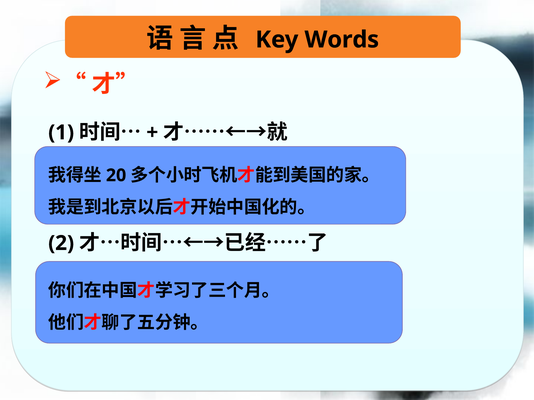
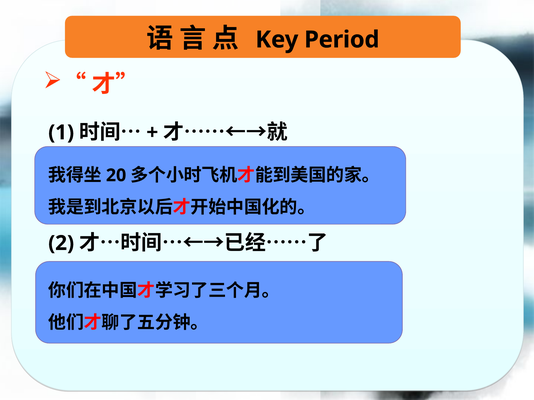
Words: Words -> Period
